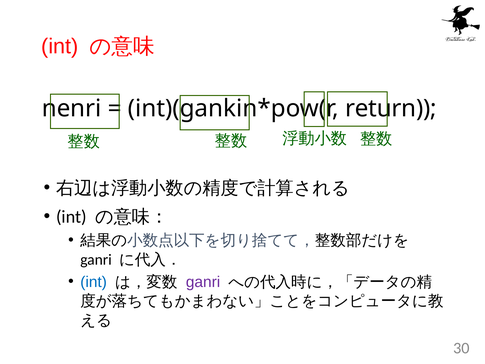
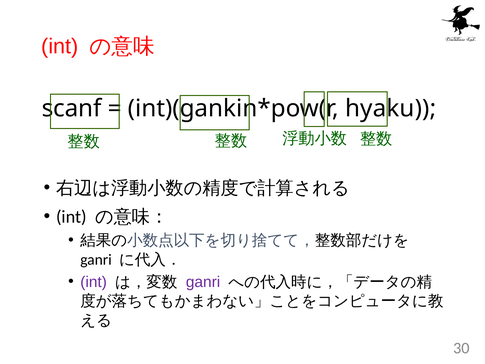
nenri: nenri -> scanf
return: return -> hyaku
int at (94, 282) colour: blue -> purple
